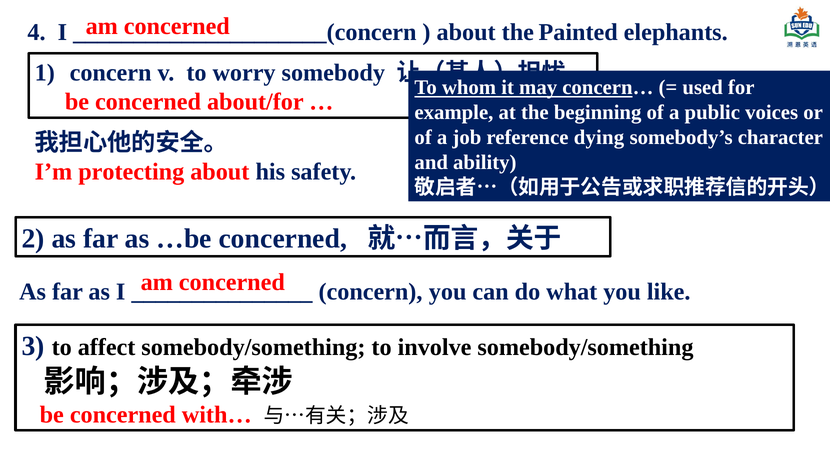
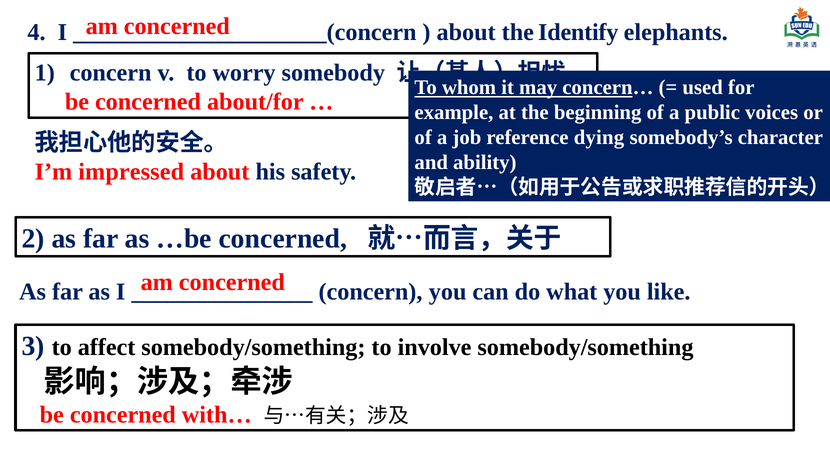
Painted: Painted -> Identify
protecting: protecting -> impressed
